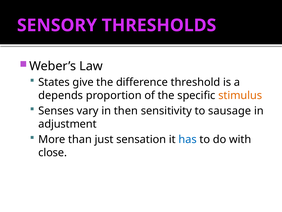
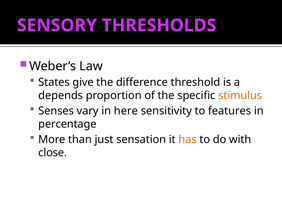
then: then -> here
sausage: sausage -> features
adjustment: adjustment -> percentage
has colour: blue -> orange
